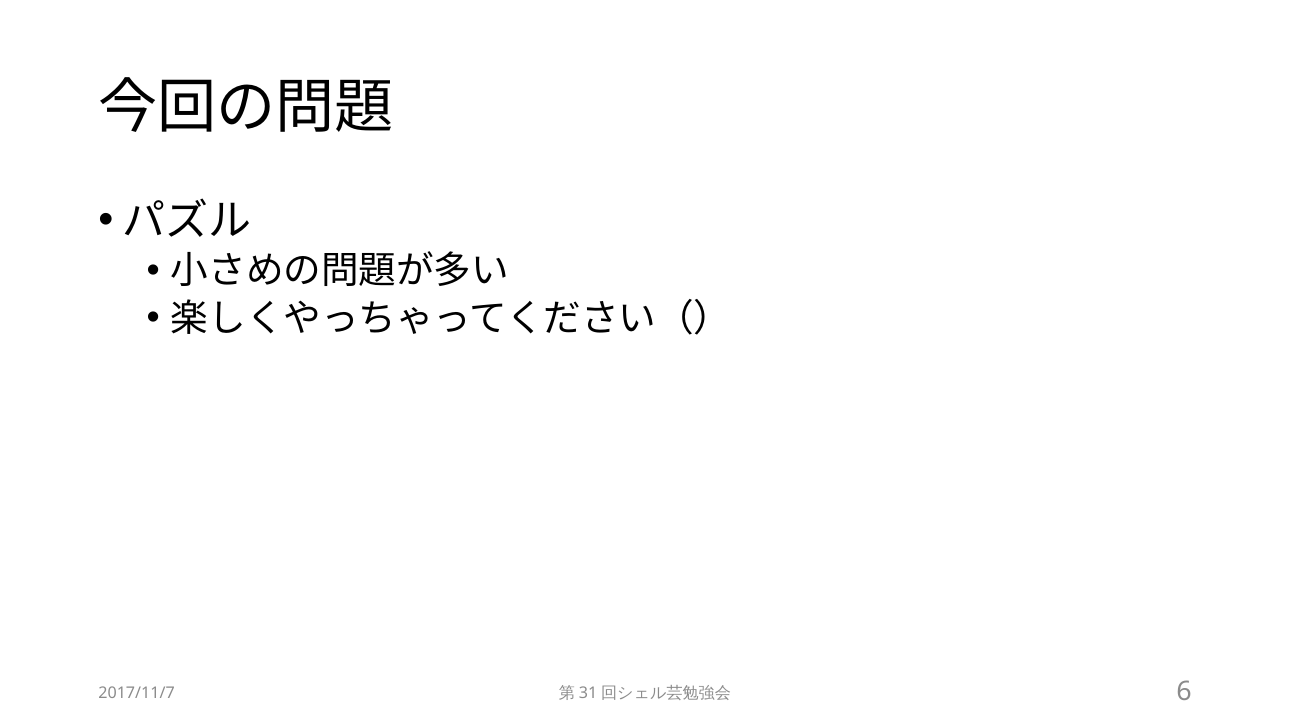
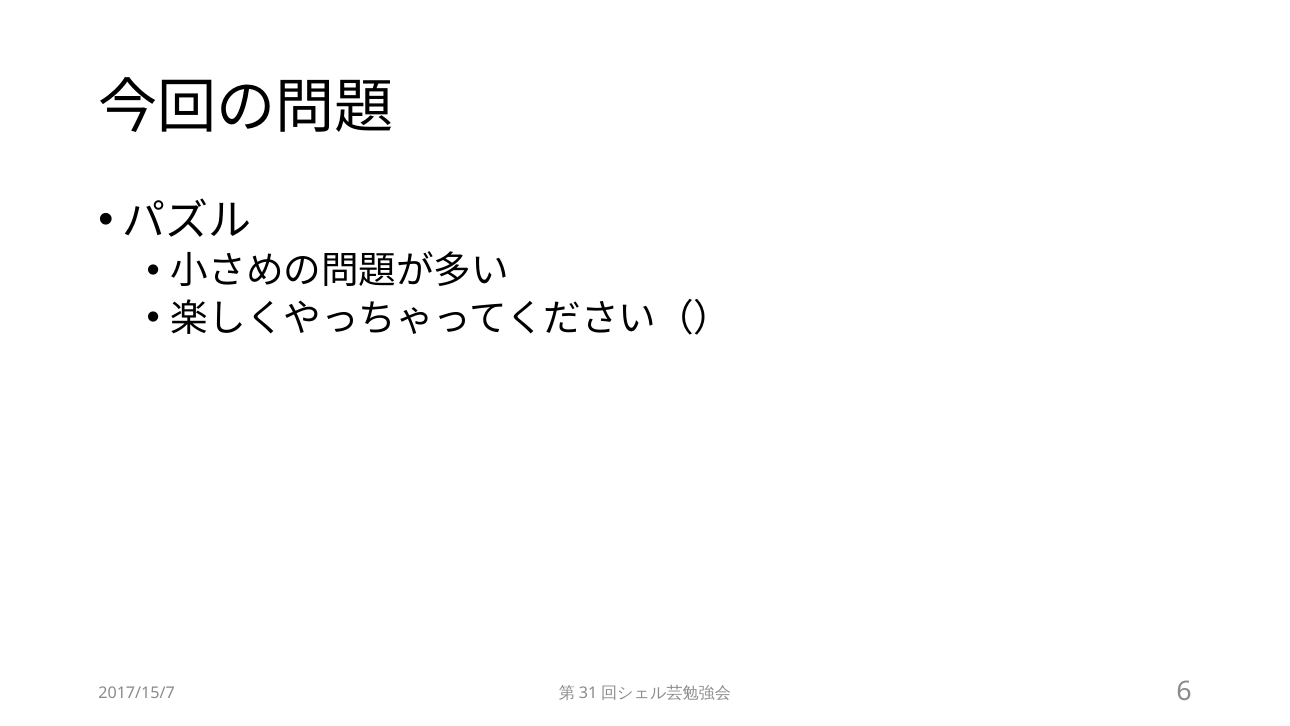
2017/11/7: 2017/11/7 -> 2017/15/7
